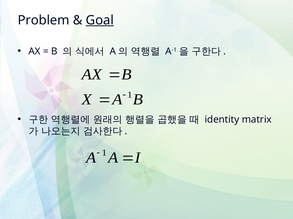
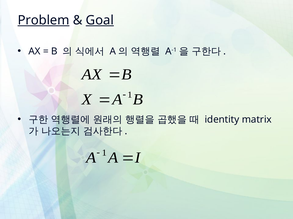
Problem underline: none -> present
